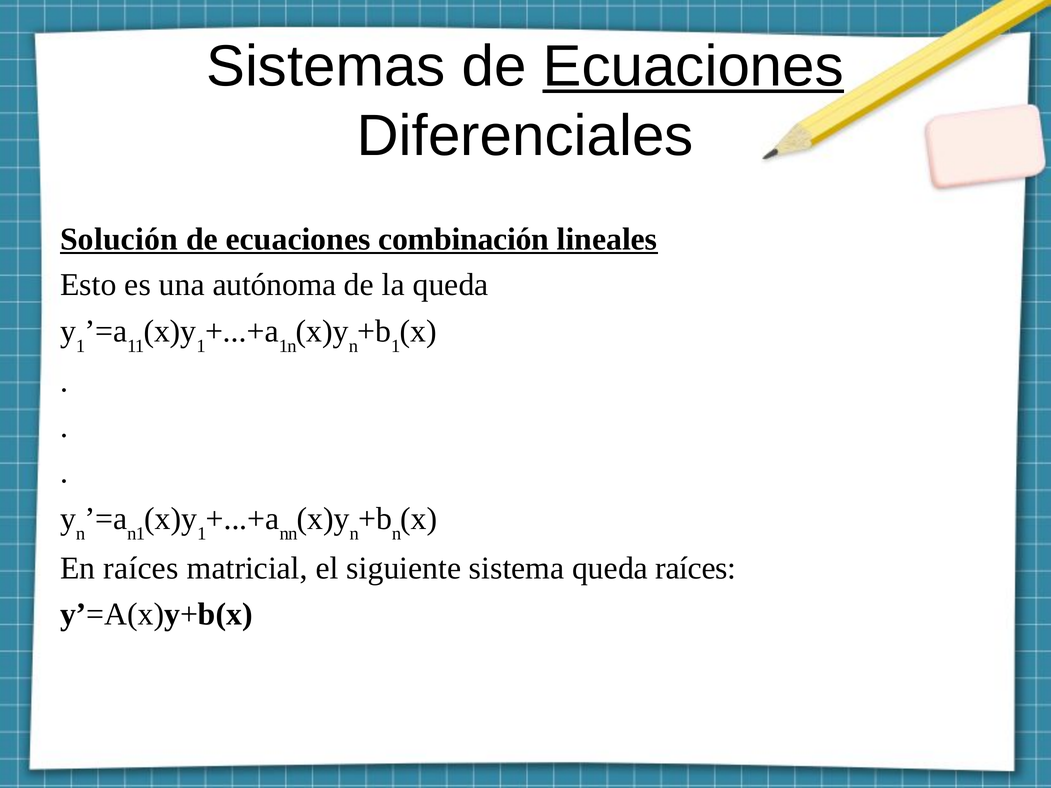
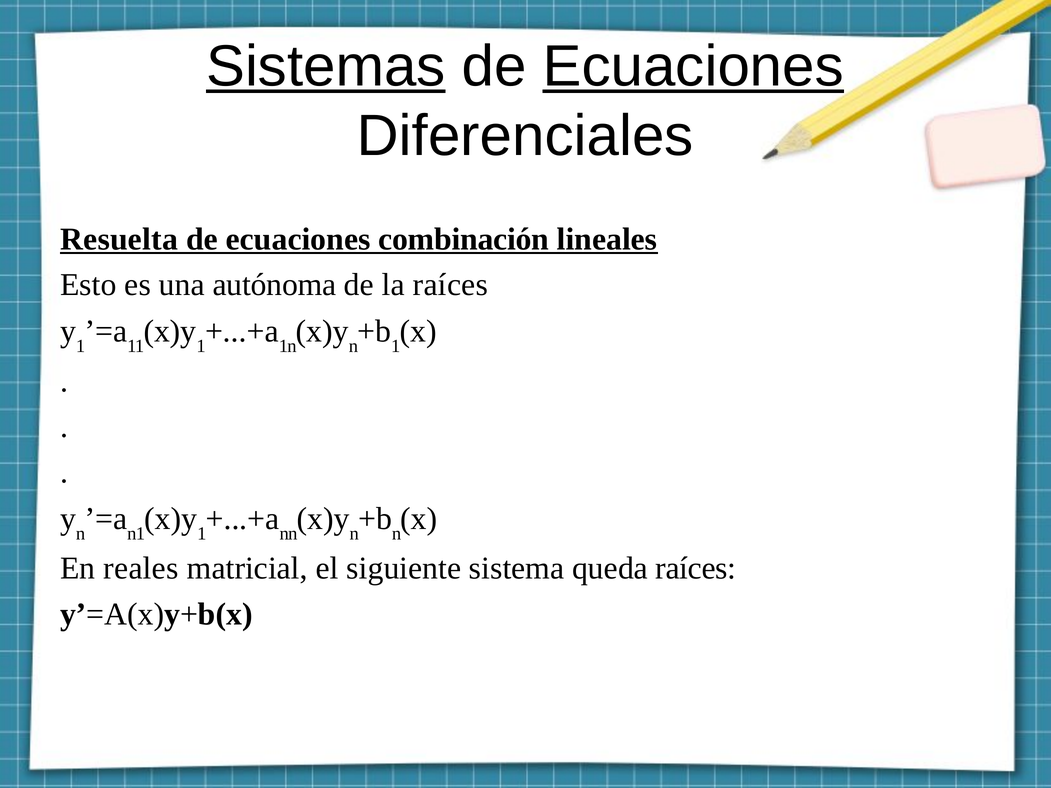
Sistemas underline: none -> present
Solución: Solución -> Resuelta
la queda: queda -> raíces
En raíces: raíces -> reales
